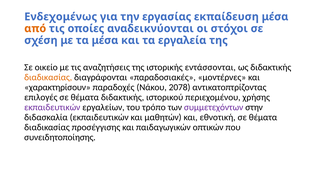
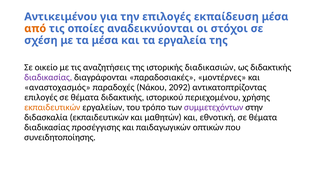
Ενδεχομένως: Ενδεχομένως -> Αντικειμένου
την εργασίας: εργασίας -> επιλογές
εντάσσονται: εντάσσονται -> διαδικασιών
διαδικασίας at (48, 77) colour: orange -> purple
χαρακτηρίσουν: χαρακτηρίσουν -> αναστοχασμός
2078: 2078 -> 2092
εκπαιδευτικών at (52, 107) colour: purple -> orange
